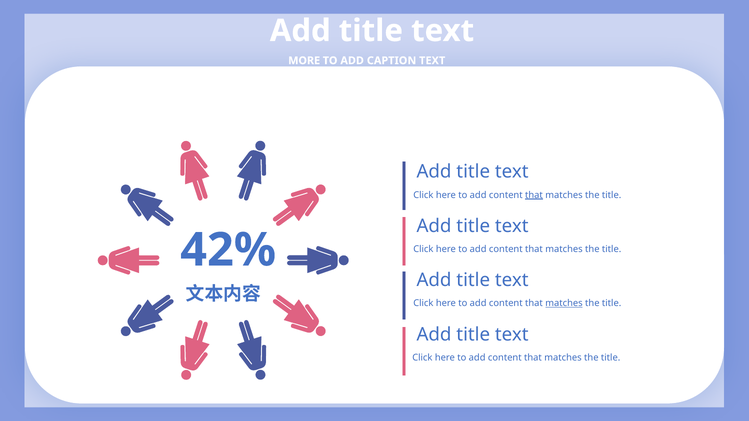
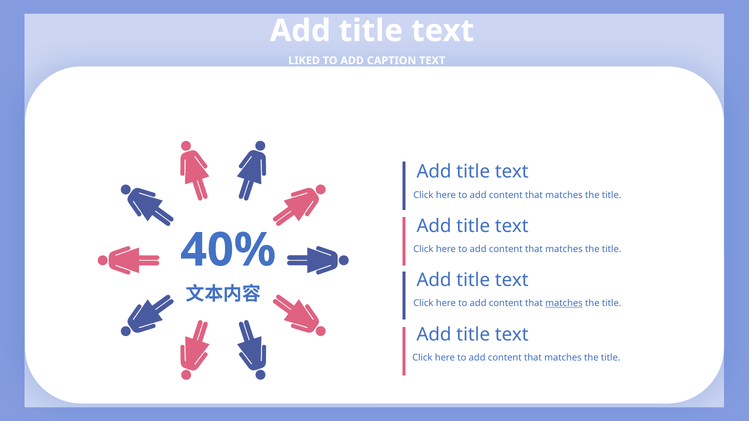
MORE: MORE -> LIKED
that at (534, 195) underline: present -> none
42%: 42% -> 40%
